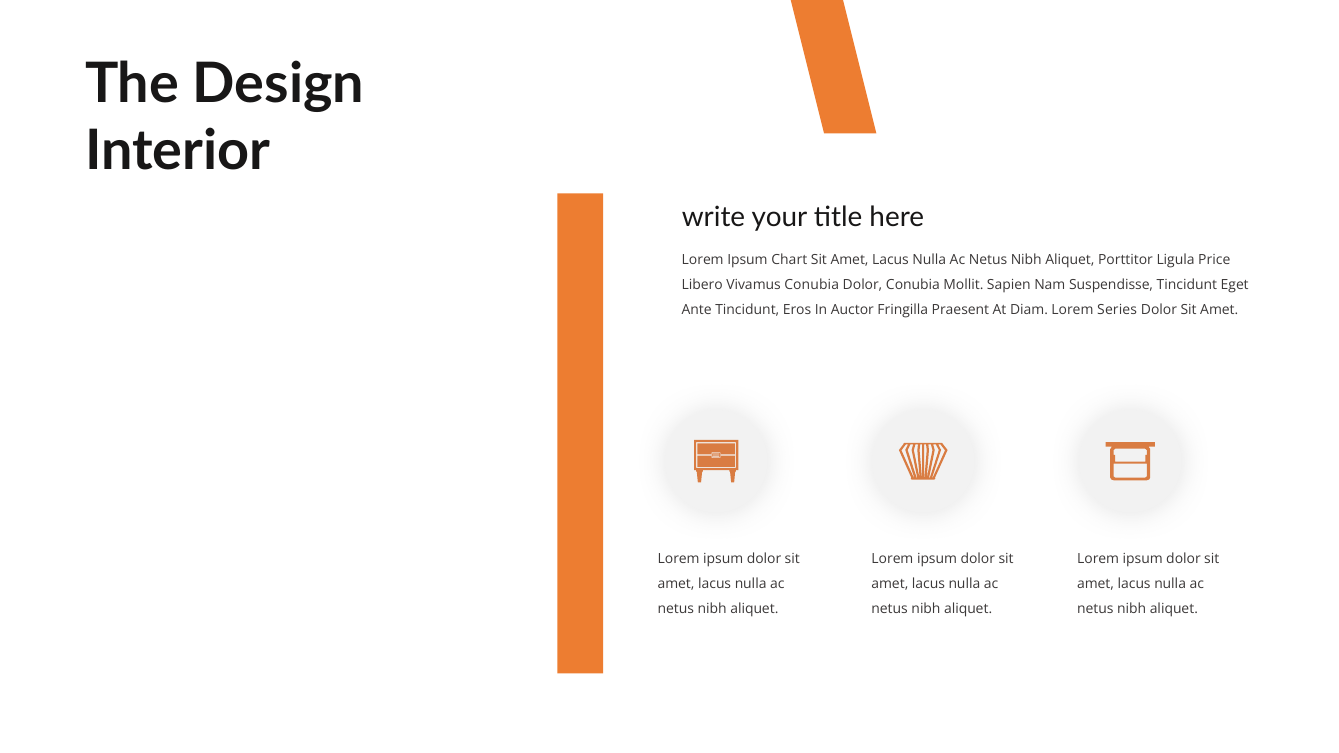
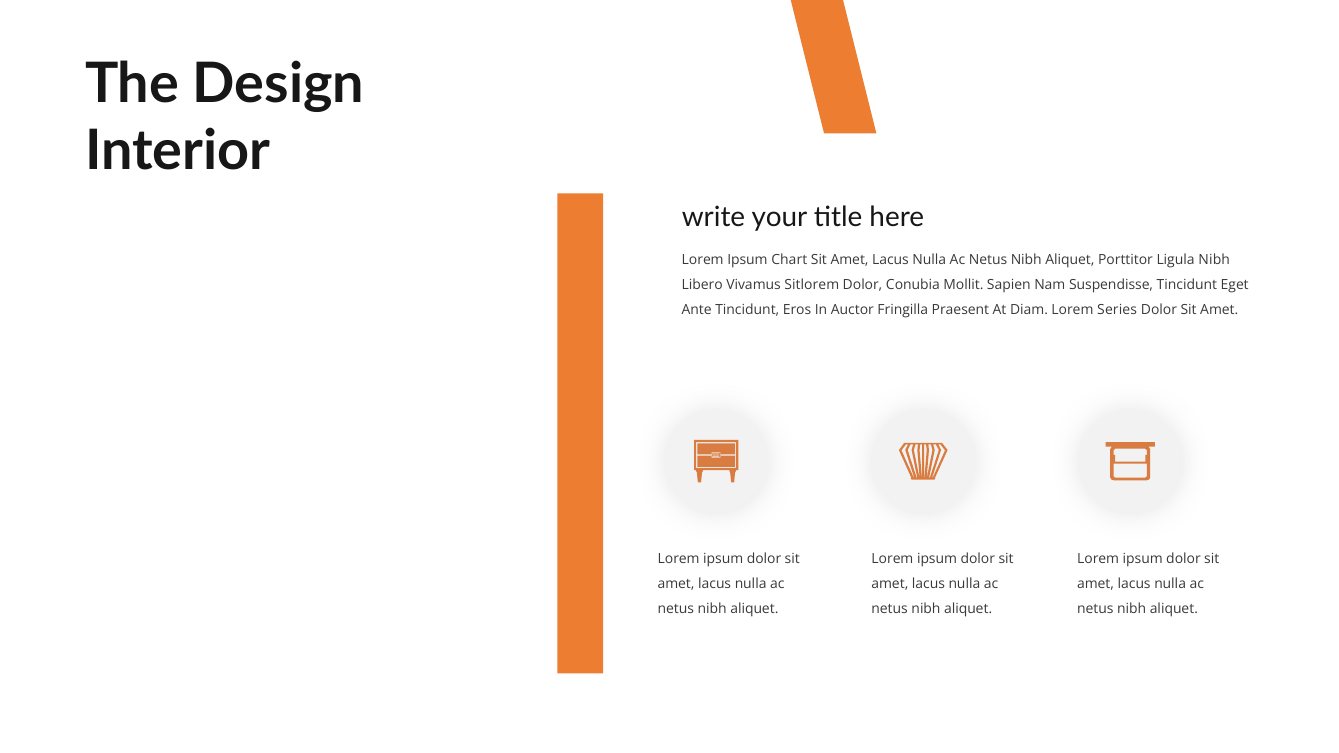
Ligula Price: Price -> Nibh
Vivamus Conubia: Conubia -> Sitlorem
